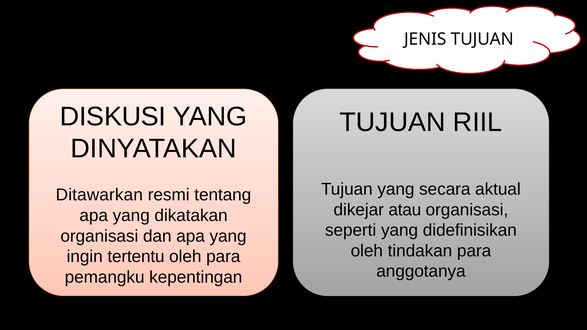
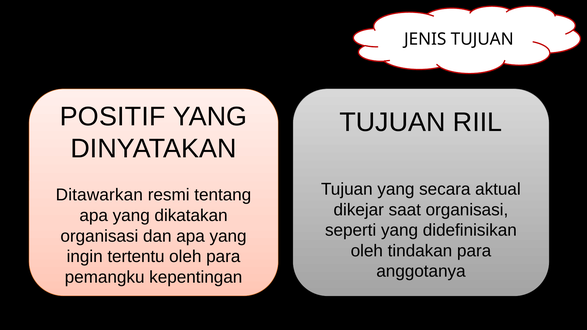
DISKUSI: DISKUSI -> POSITIF
atau: atau -> saat
